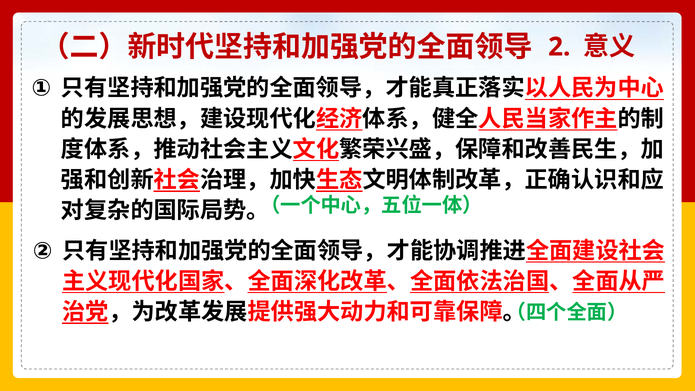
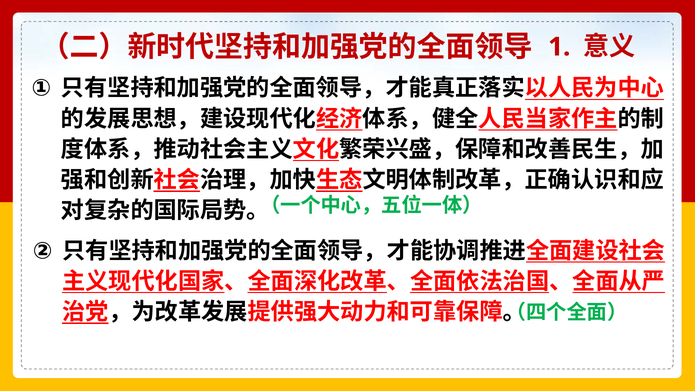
2: 2 -> 1
